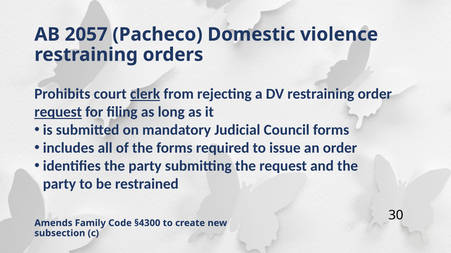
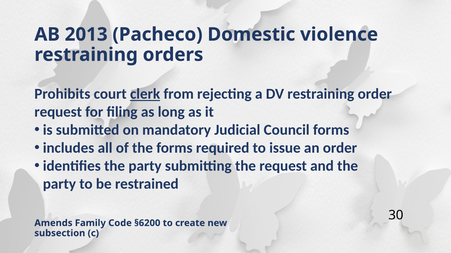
2057: 2057 -> 2013
request at (58, 112) underline: present -> none
§4300: §4300 -> §6200
